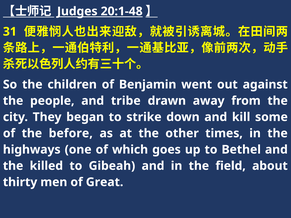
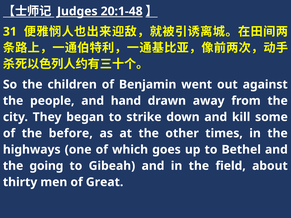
tribe: tribe -> hand
killed: killed -> going
